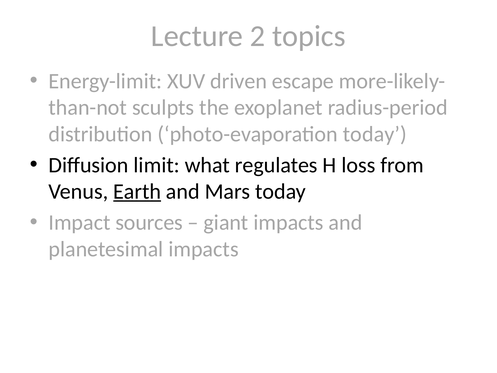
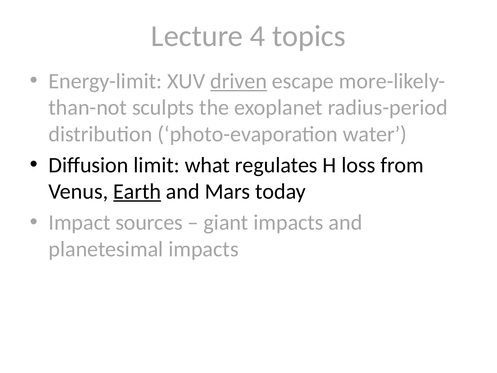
2: 2 -> 4
driven underline: none -> present
photo-evaporation today: today -> water
